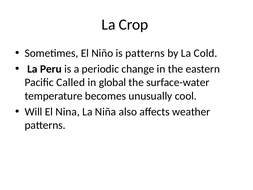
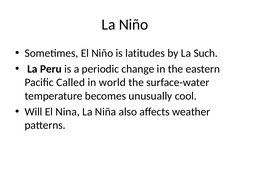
La Crop: Crop -> Niño
is patterns: patterns -> latitudes
Cold: Cold -> Such
global: global -> world
